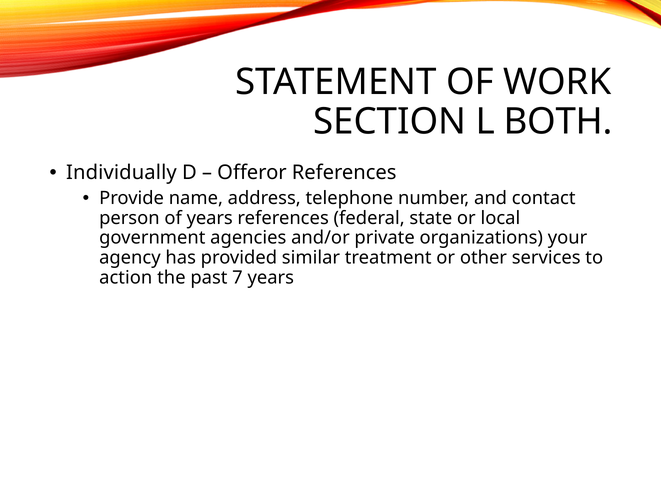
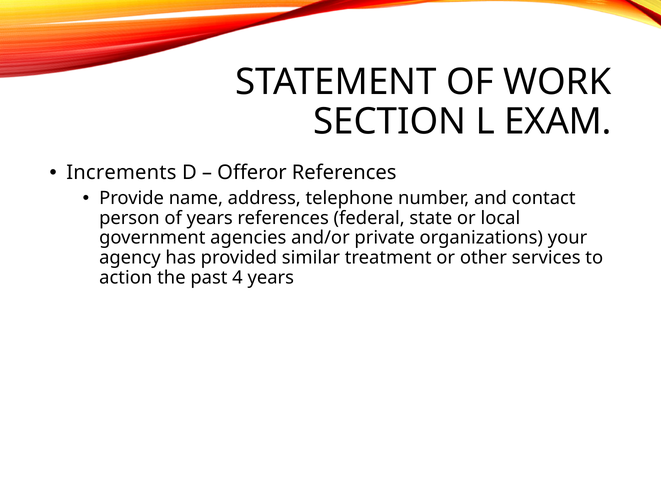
BOTH: BOTH -> EXAM
Individually: Individually -> Increments
7: 7 -> 4
